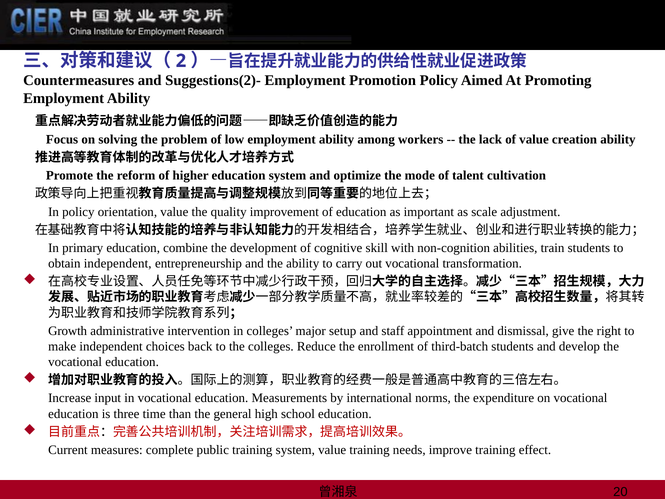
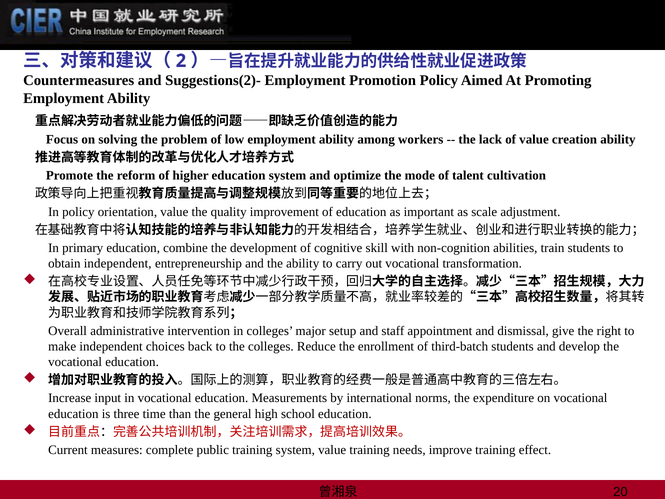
Growth: Growth -> Overall
